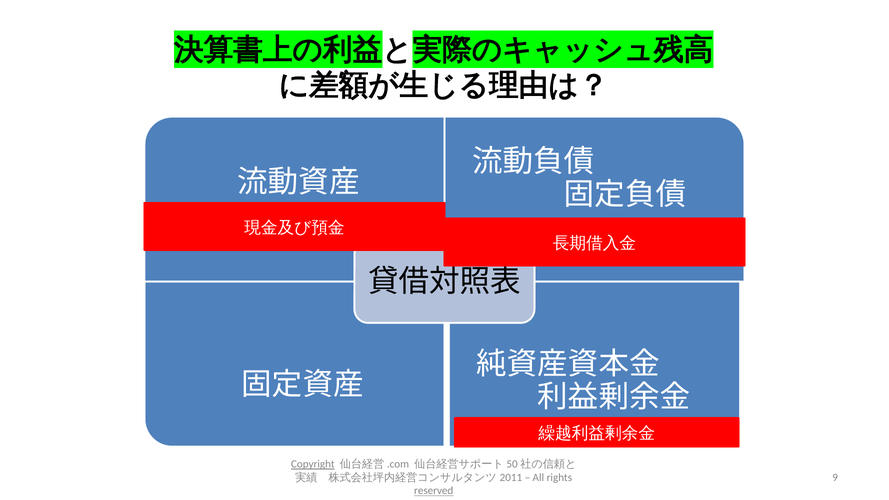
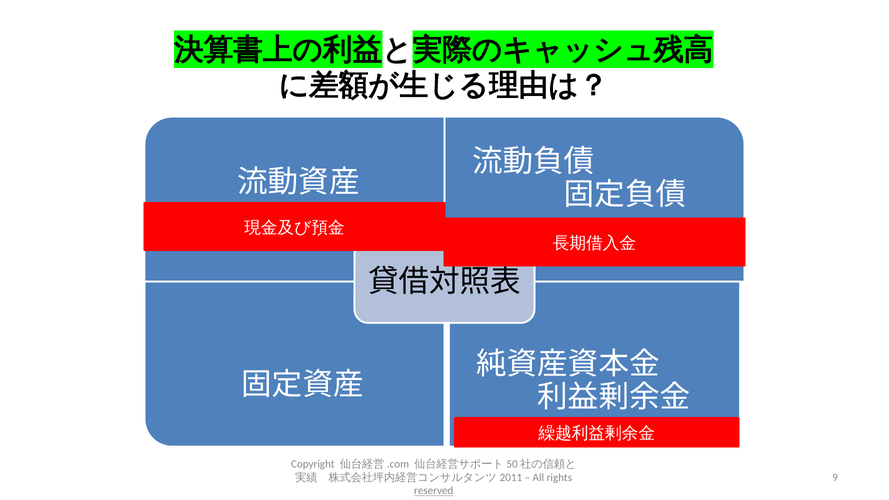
Copyright underline: present -> none
